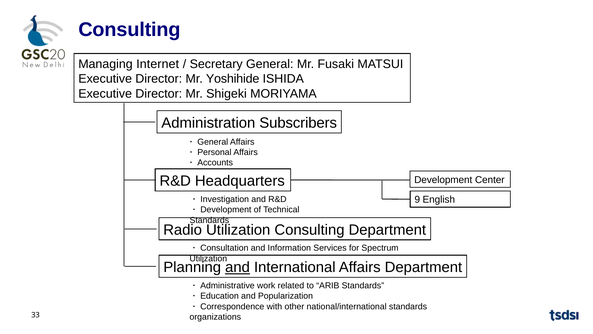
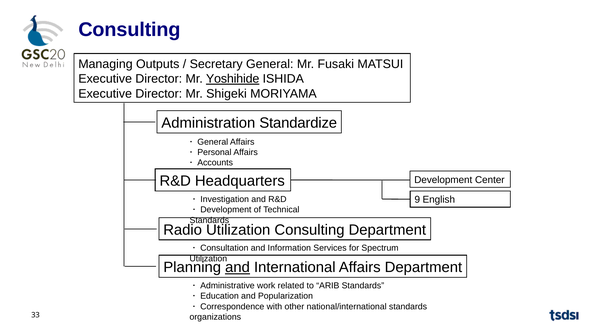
Internet: Internet -> Outputs
Yoshihide underline: none -> present
Subscribers: Subscribers -> Standardize
